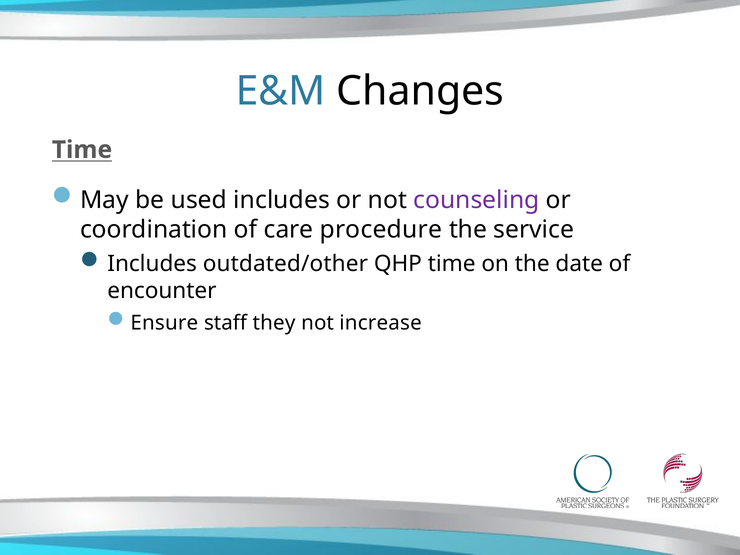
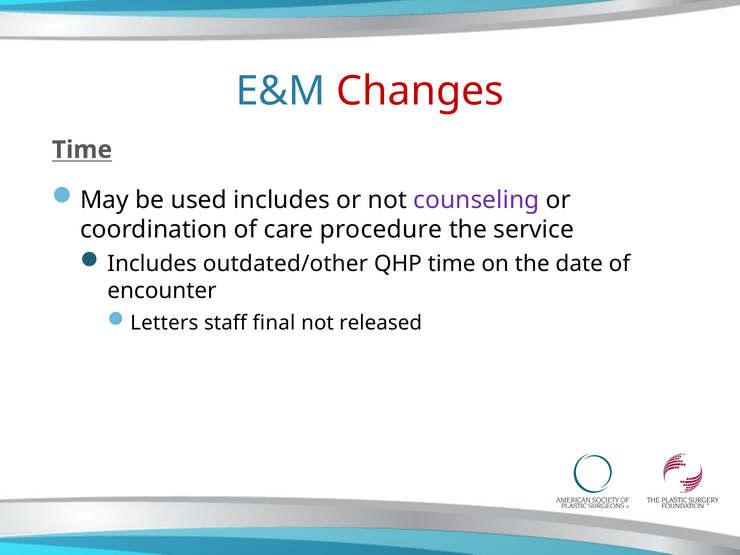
Changes colour: black -> red
Ensure: Ensure -> Letters
they: they -> final
increase: increase -> released
